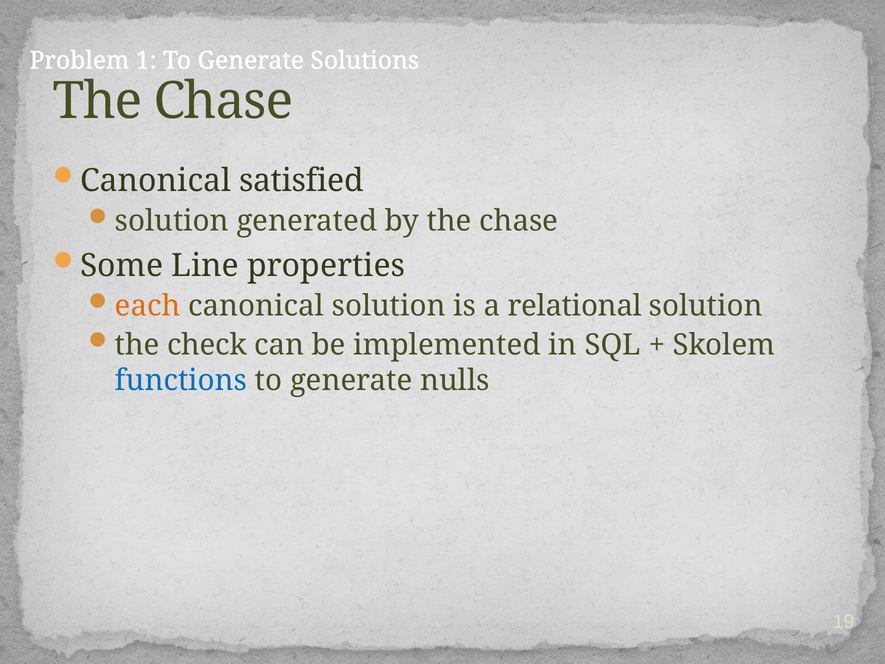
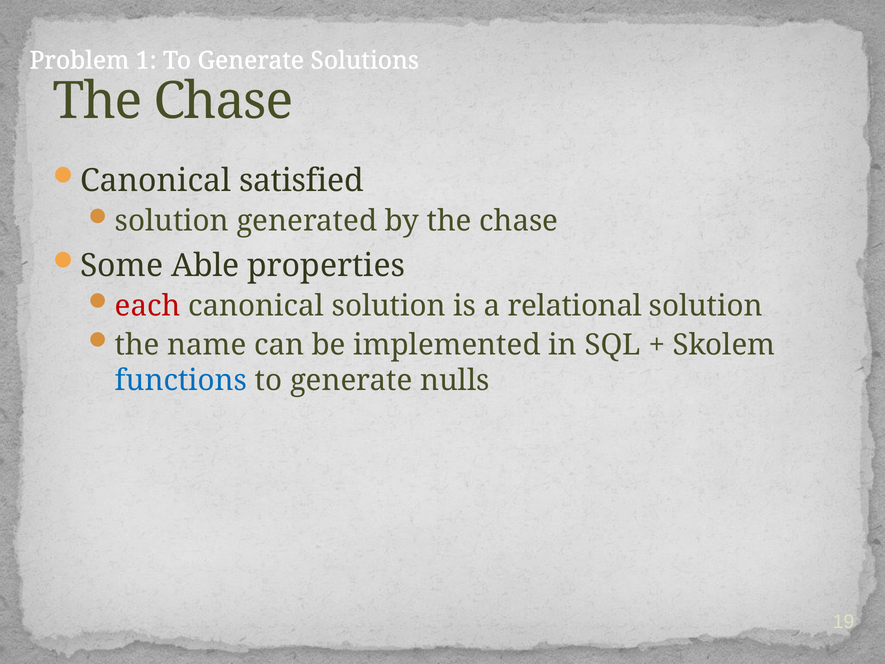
Line: Line -> Able
each colour: orange -> red
check: check -> name
